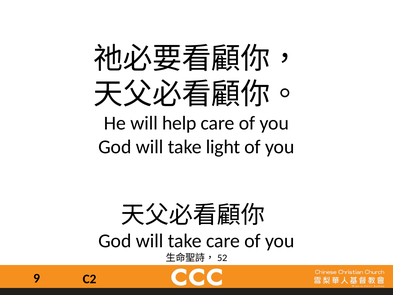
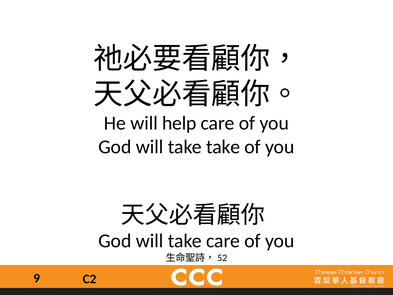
take light: light -> take
